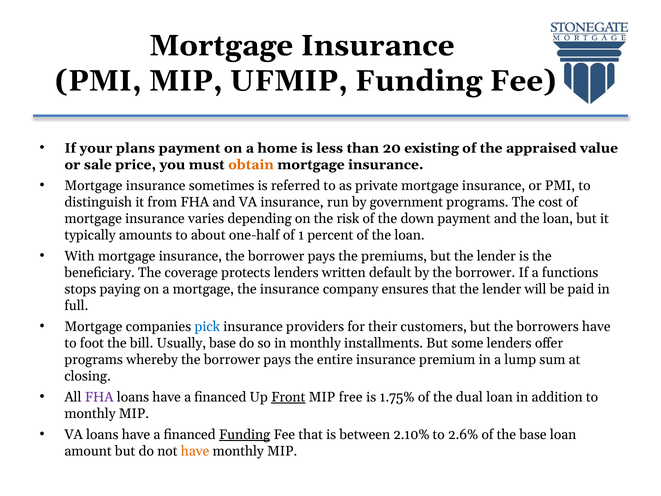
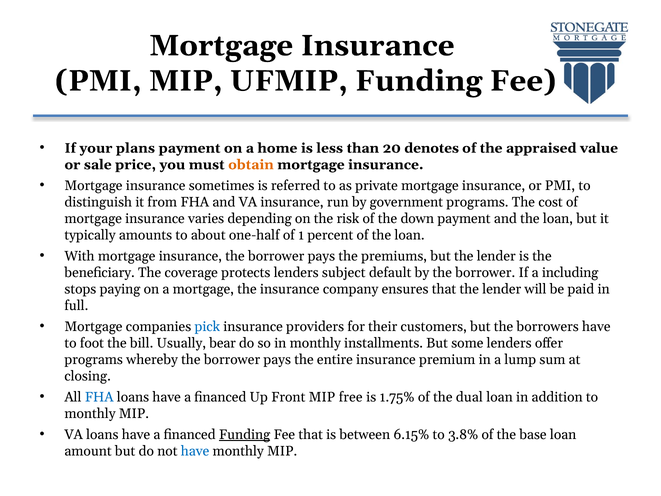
existing: existing -> denotes
written: written -> subject
functions: functions -> including
Usually base: base -> bear
FHA at (99, 397) colour: purple -> blue
Front underline: present -> none
2.10%: 2.10% -> 6.15%
2.6%: 2.6% -> 3.8%
have at (195, 451) colour: orange -> blue
